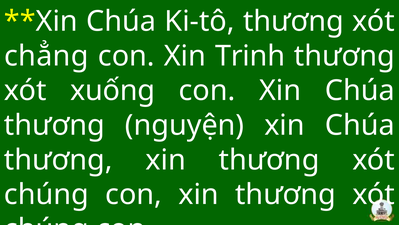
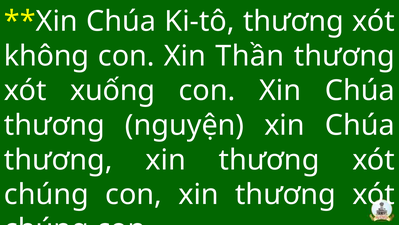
chẳng: chẳng -> không
Trinh: Trinh -> Thần
